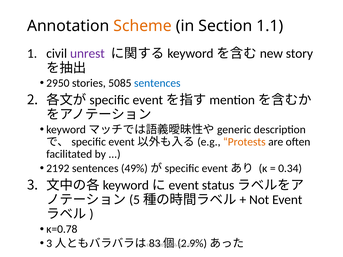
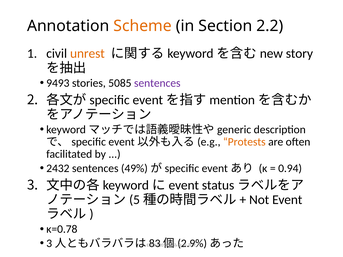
1.1: 1.1 -> 2.2
unrest colour: purple -> orange
2950: 2950 -> 9493
sentences at (157, 83) colour: blue -> purple
2192: 2192 -> 2432
0.34: 0.34 -> 0.94
